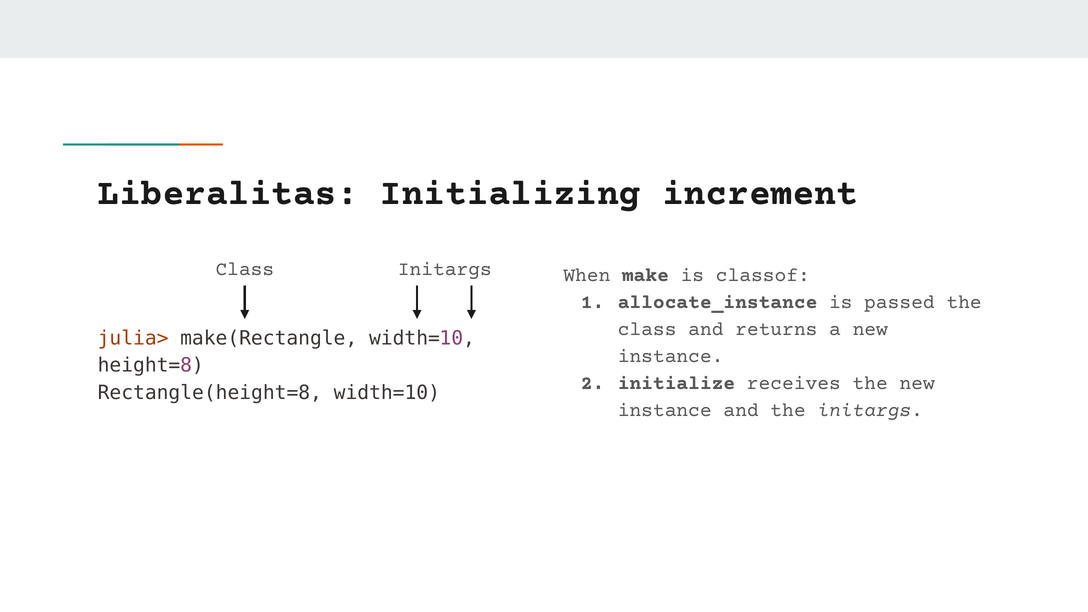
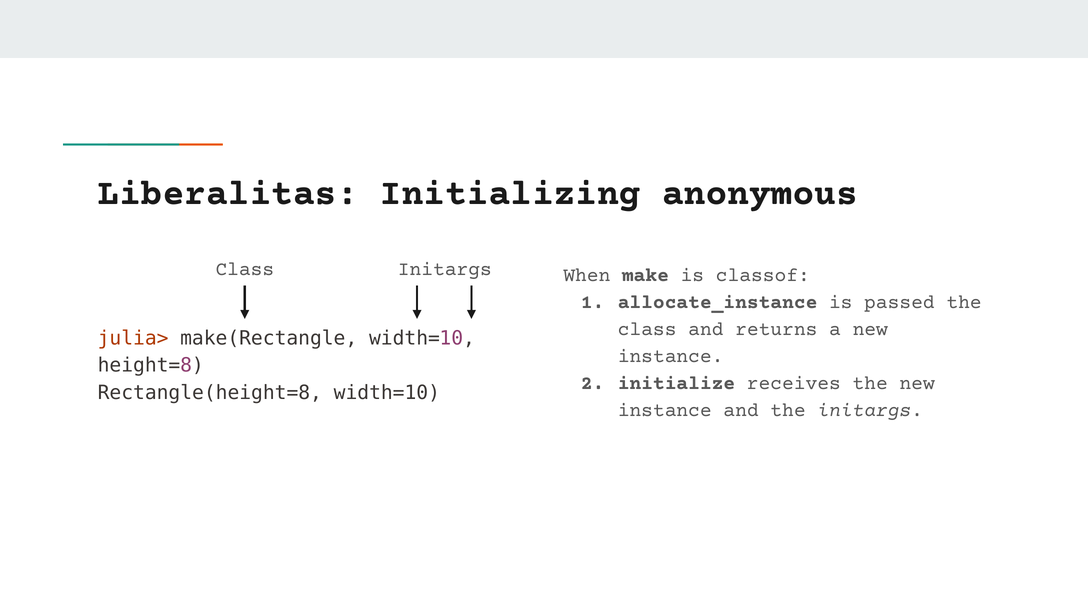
increment: increment -> anonymous
